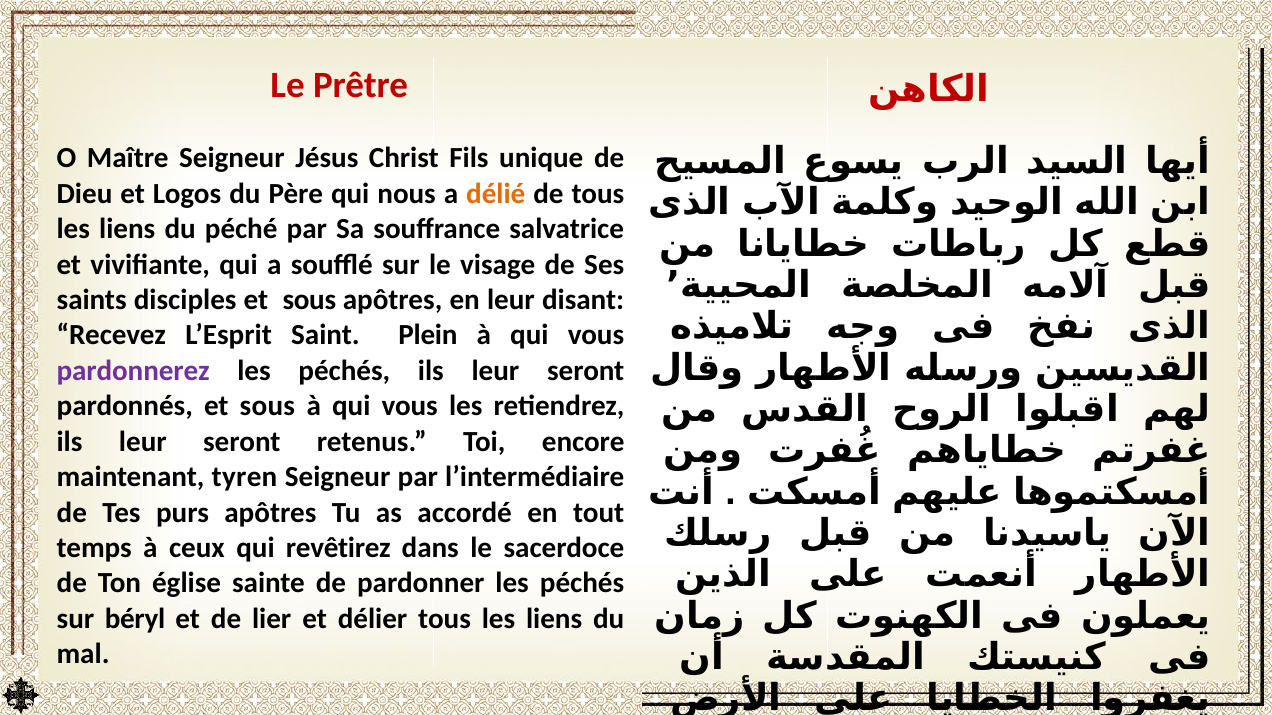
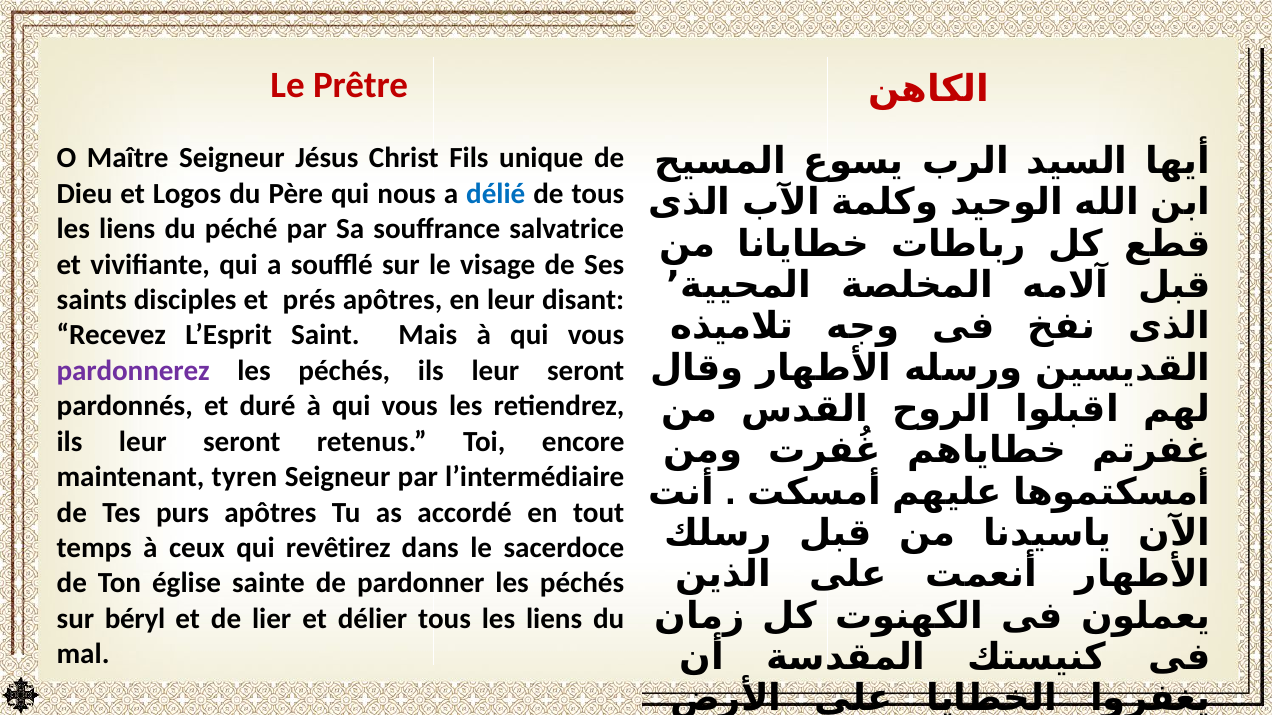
délié colour: orange -> blue
disciples et sous: sous -> prés
Plein: Plein -> Mais
pardonnés et sous: sous -> duré
